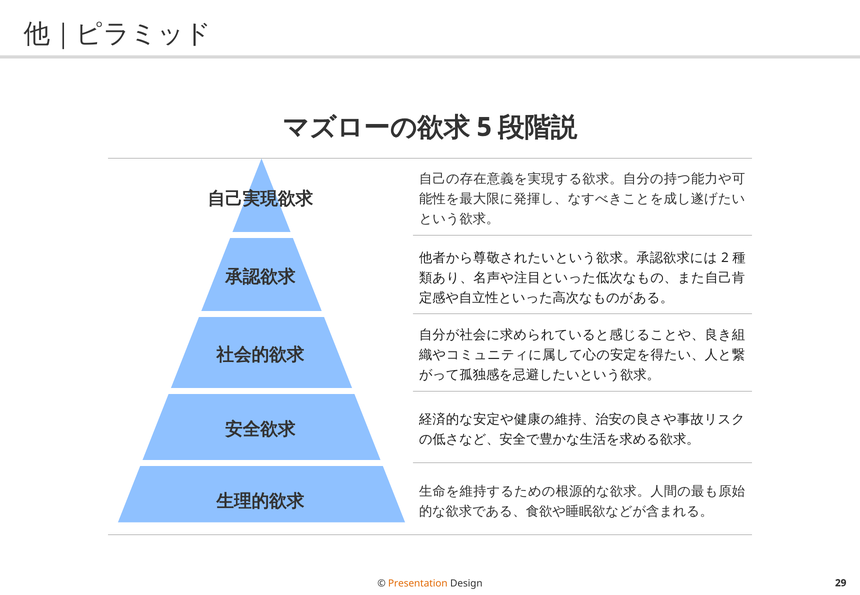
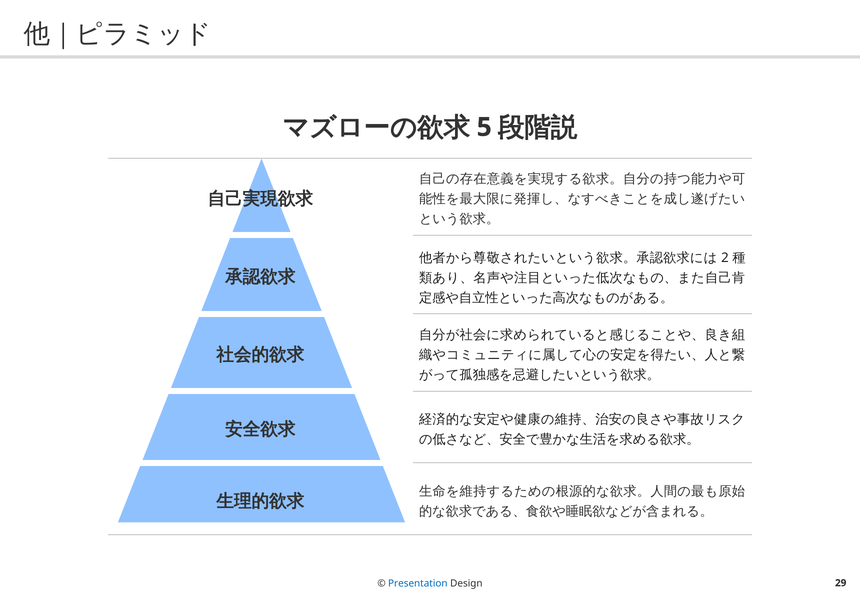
Presentation colour: orange -> blue
